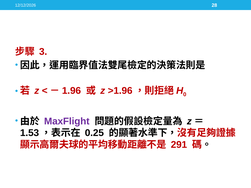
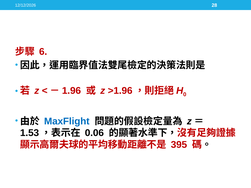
3: 3 -> 6
MaxFlight colour: purple -> blue
0.25: 0.25 -> 0.06
291: 291 -> 395
